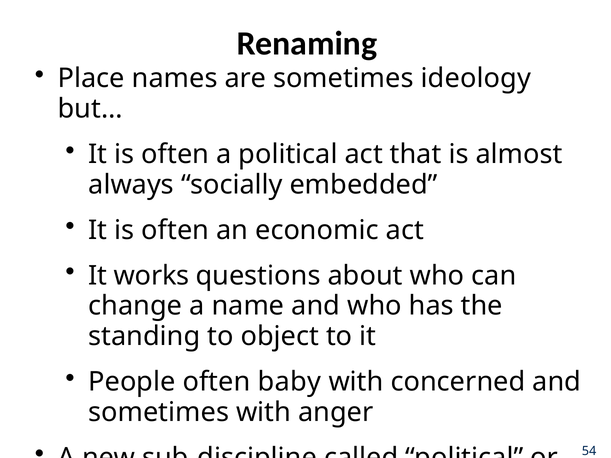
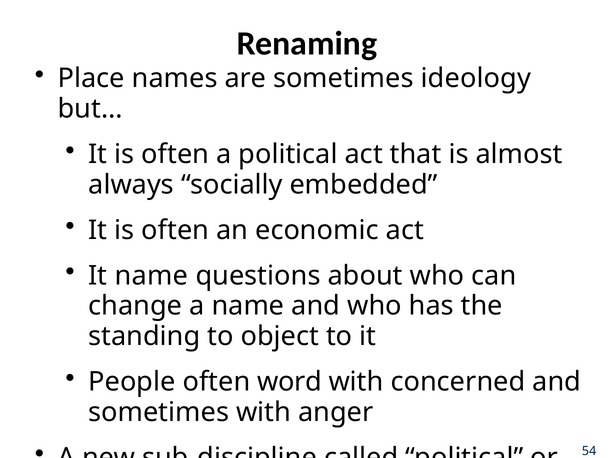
It works: works -> name
baby: baby -> word
